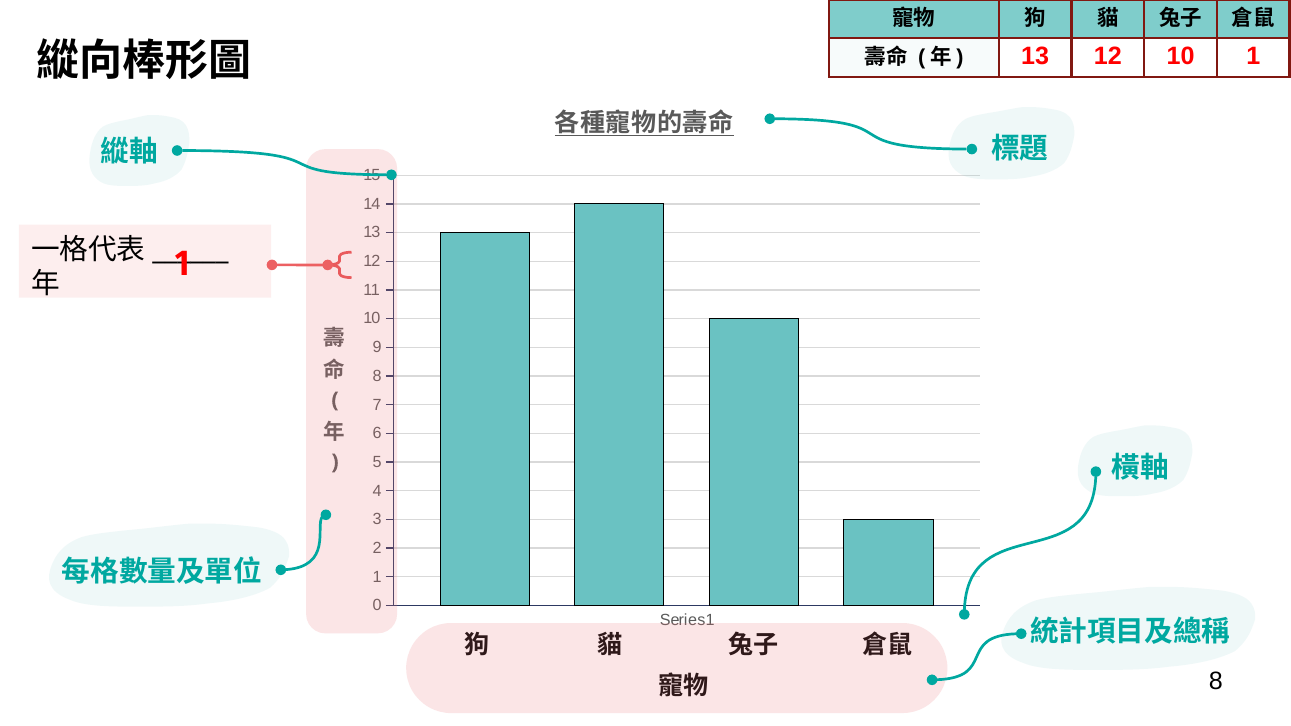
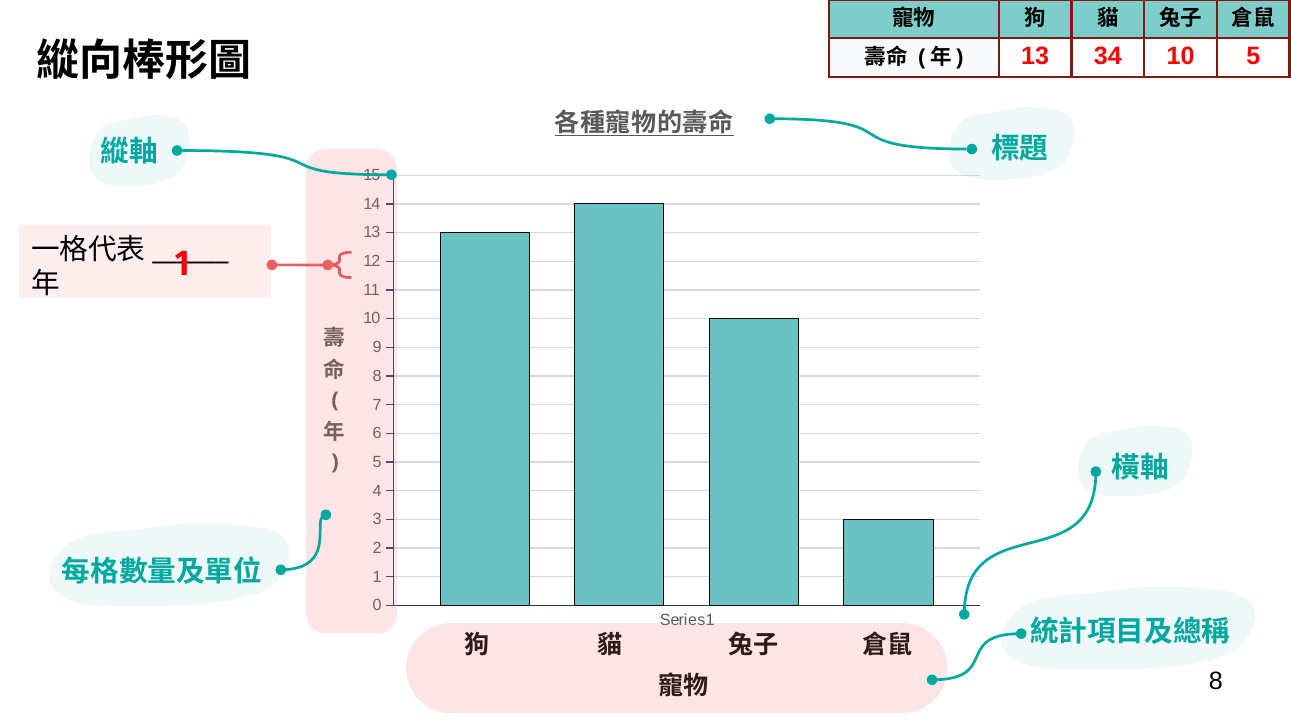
13 12: 12 -> 34
10 1: 1 -> 5
